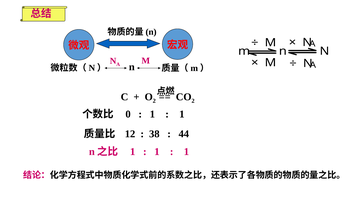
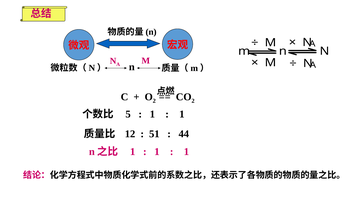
0: 0 -> 5
38: 38 -> 51
